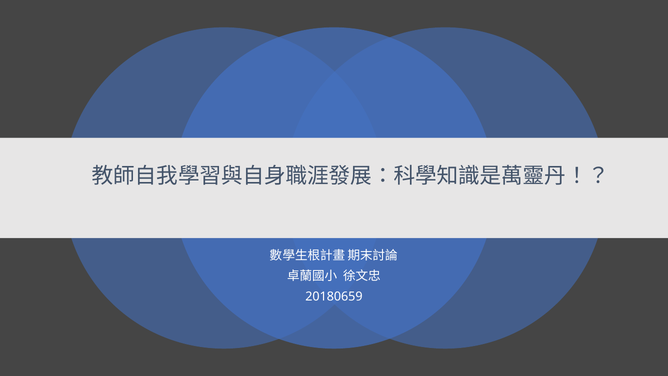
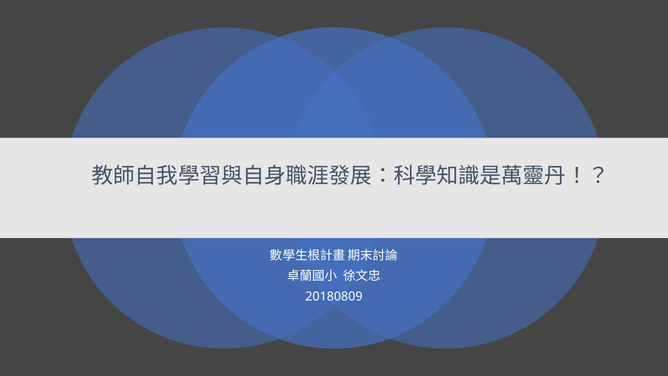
20180659: 20180659 -> 20180809
